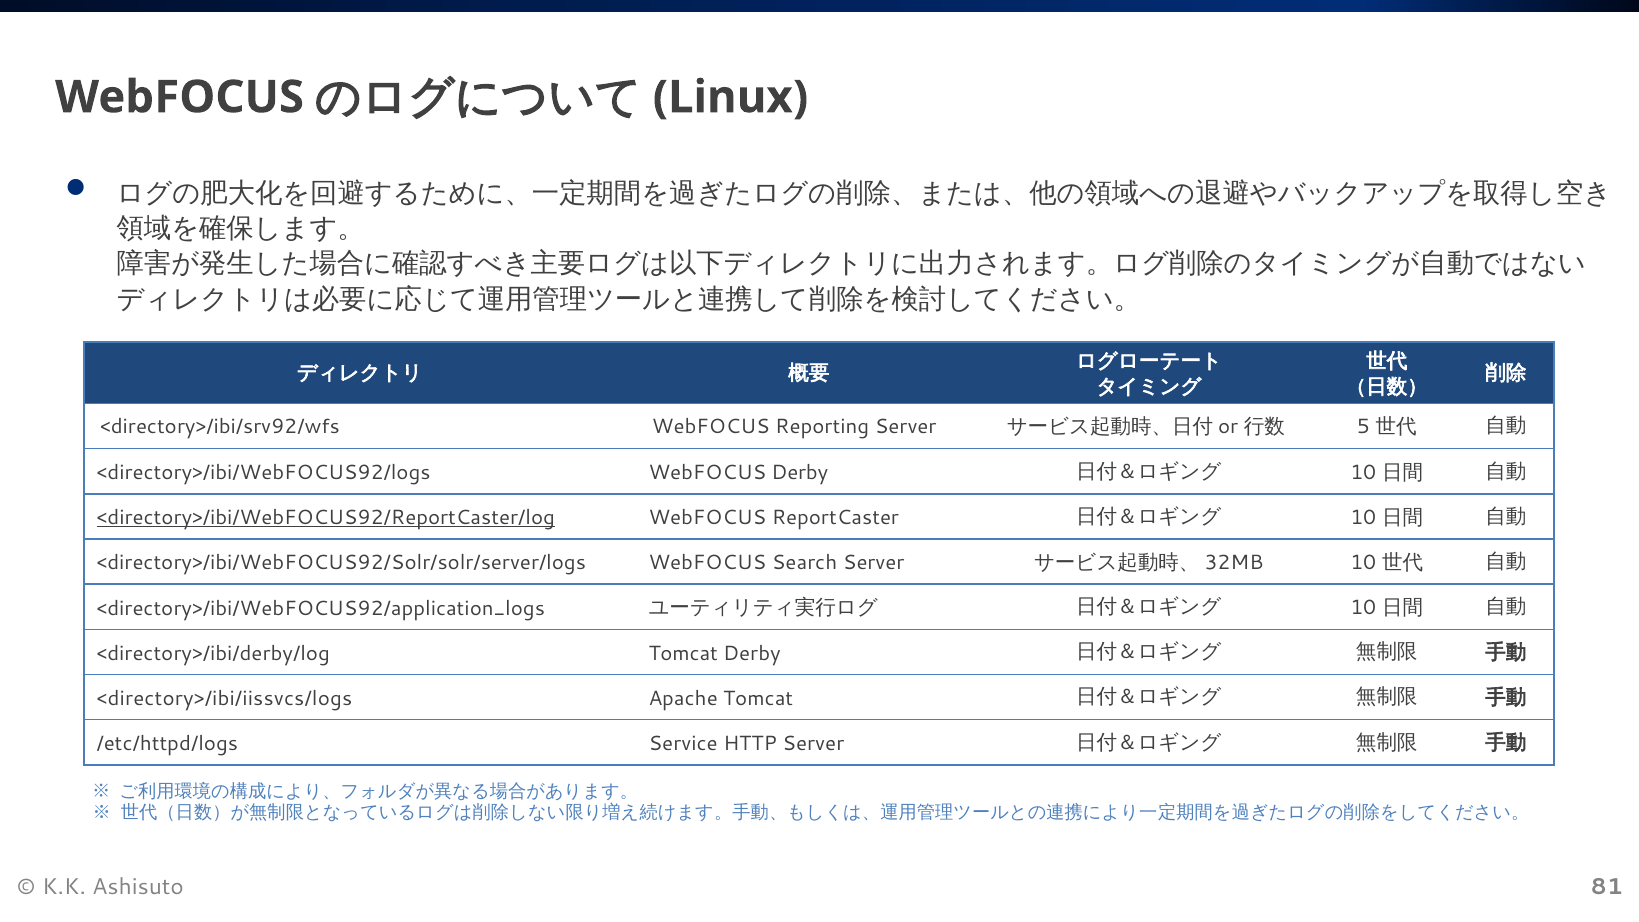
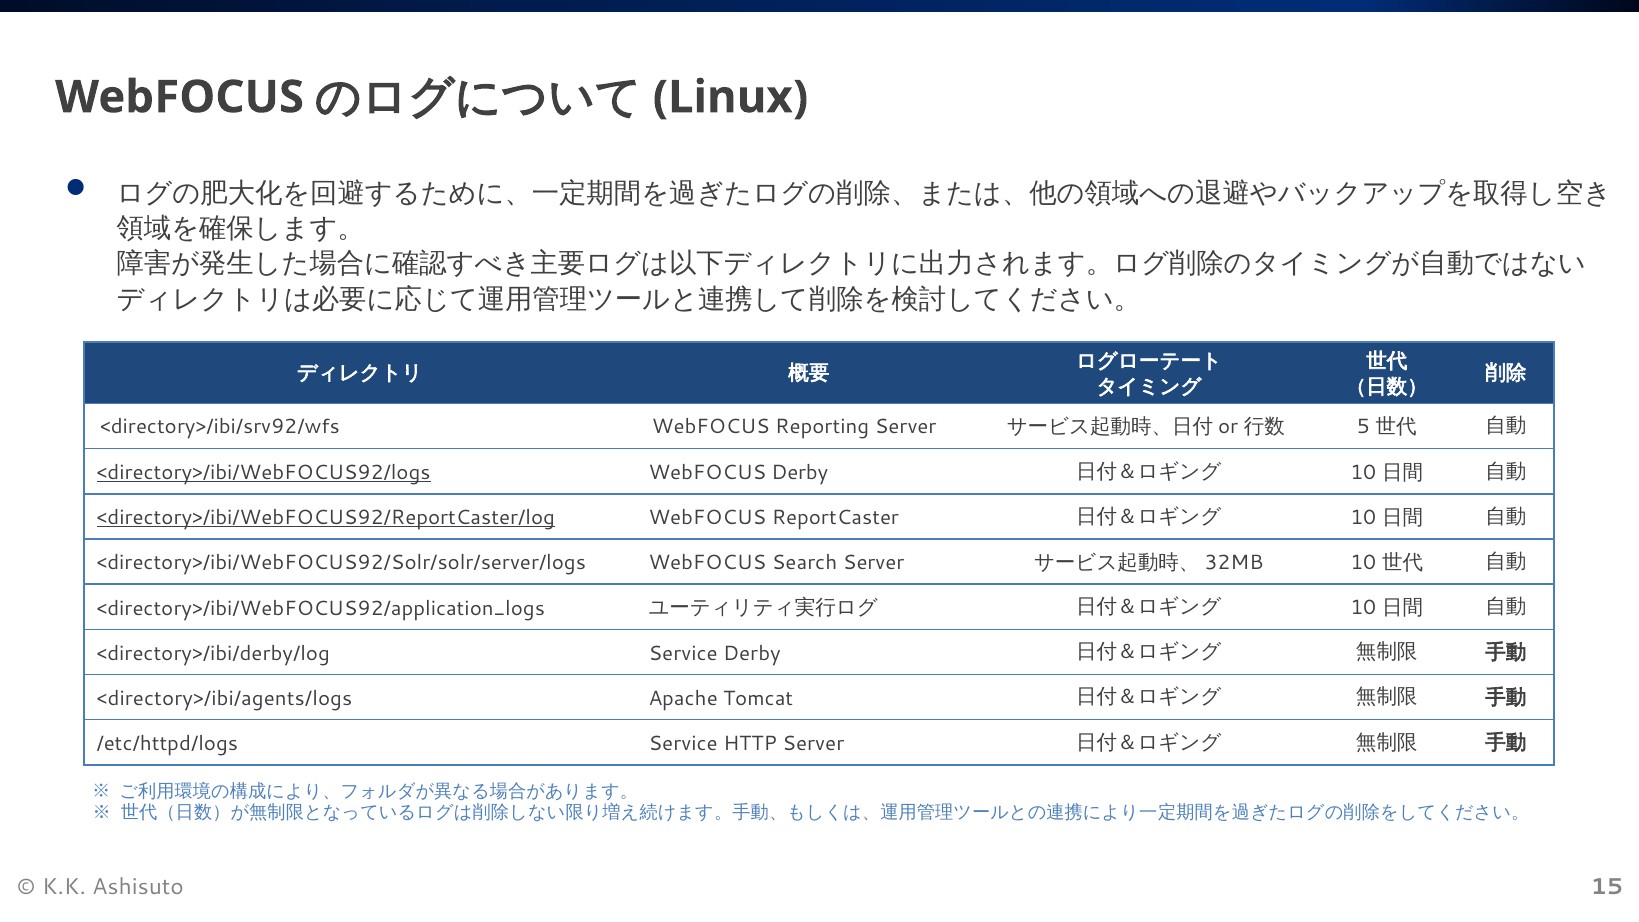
<directory>/ibi/WebFOCUS92/logs underline: none -> present
<directory>/ibi/derby/log Tomcat: Tomcat -> Service
<directory>/ibi/iissvcs/logs: <directory>/ibi/iissvcs/logs -> <directory>/ibi/agents/logs
81: 81 -> 15
